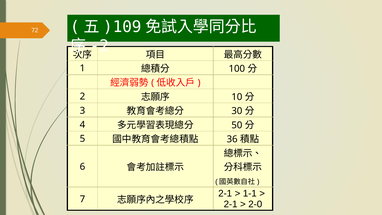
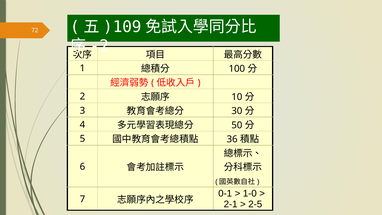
2-1 at (225, 193): 2-1 -> 0-1
1-1: 1-1 -> 1-0
2-0: 2-0 -> 2-5
